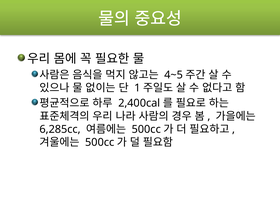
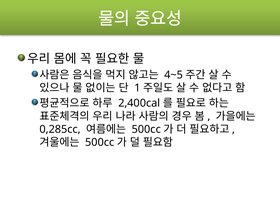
6,285cc: 6,285cc -> 0,285cc
